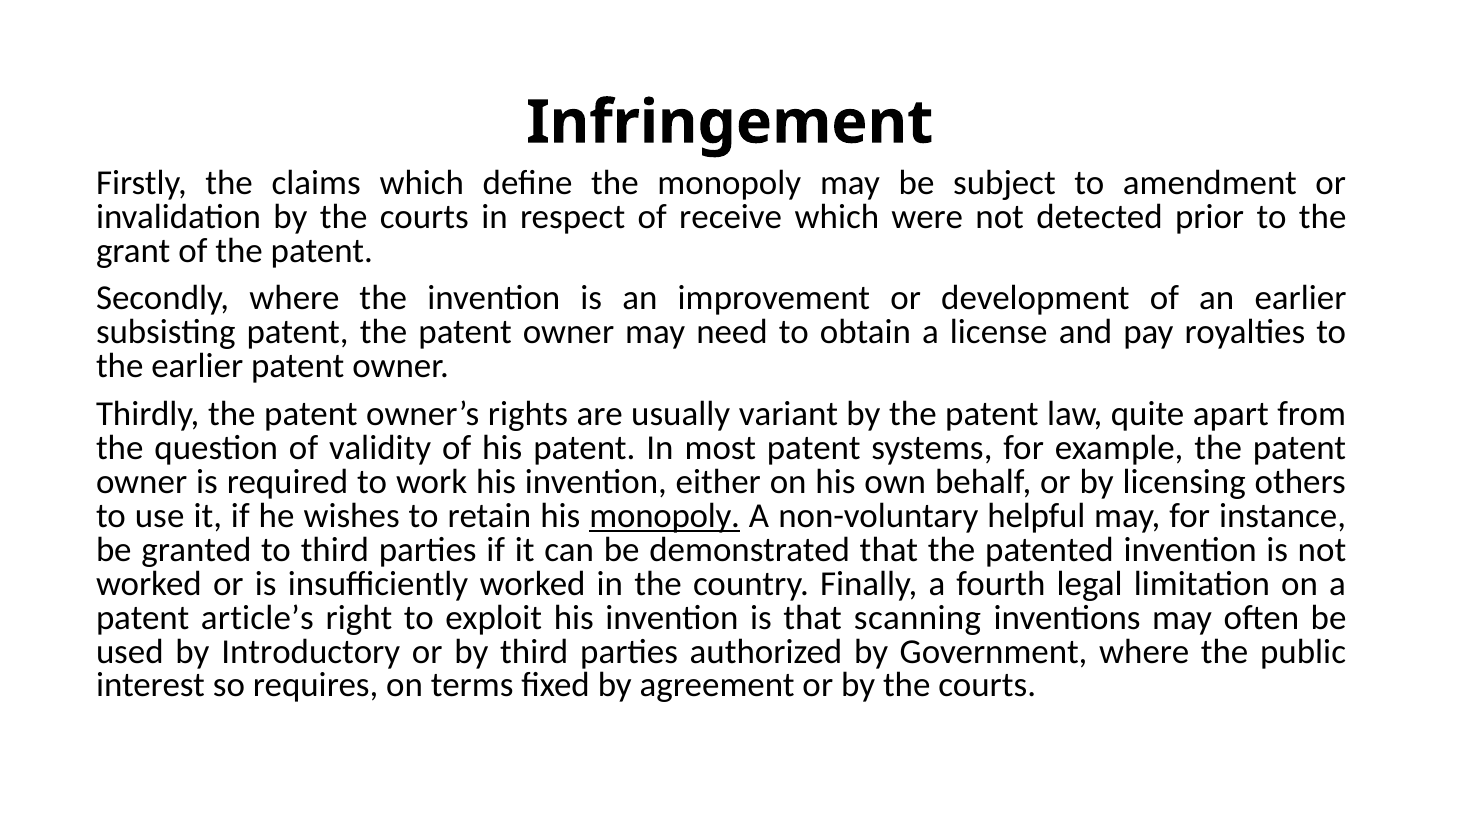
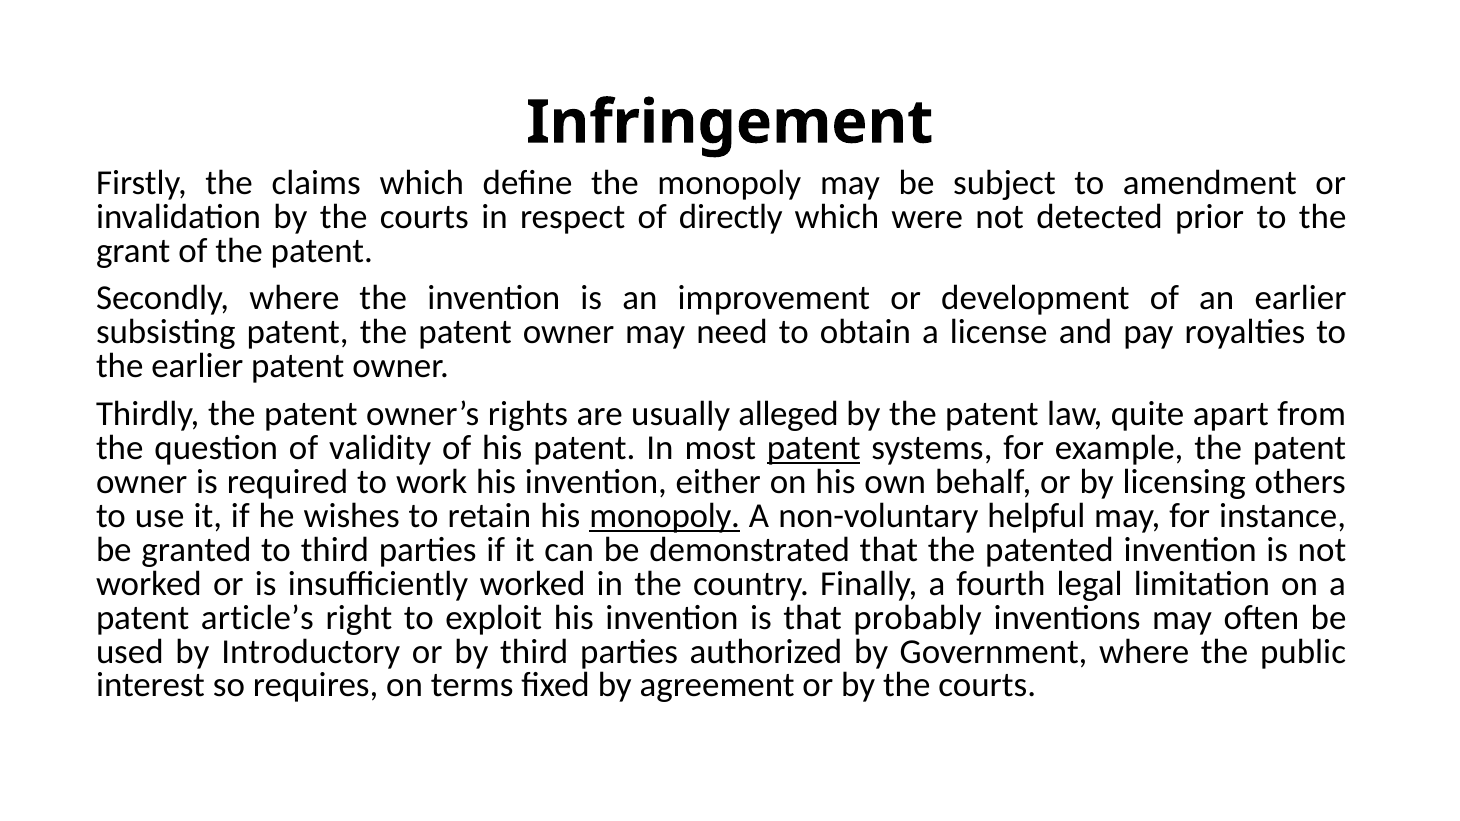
receive: receive -> directly
variant: variant -> alleged
patent at (814, 448) underline: none -> present
scanning: scanning -> probably
